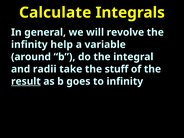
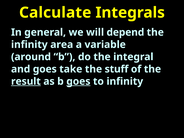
revolve: revolve -> depend
help: help -> area
and radii: radii -> goes
goes at (78, 81) underline: none -> present
